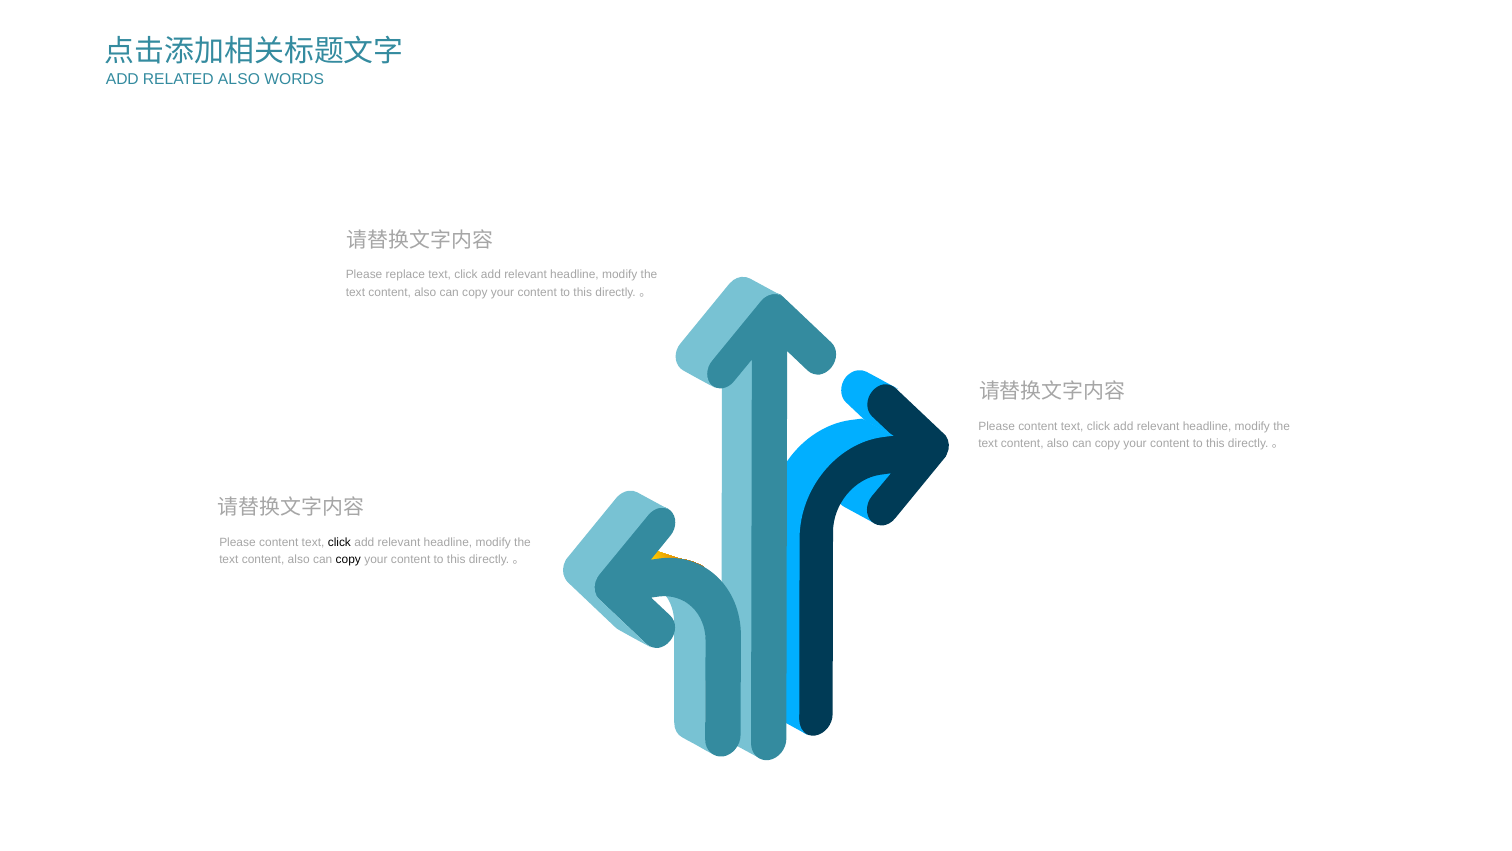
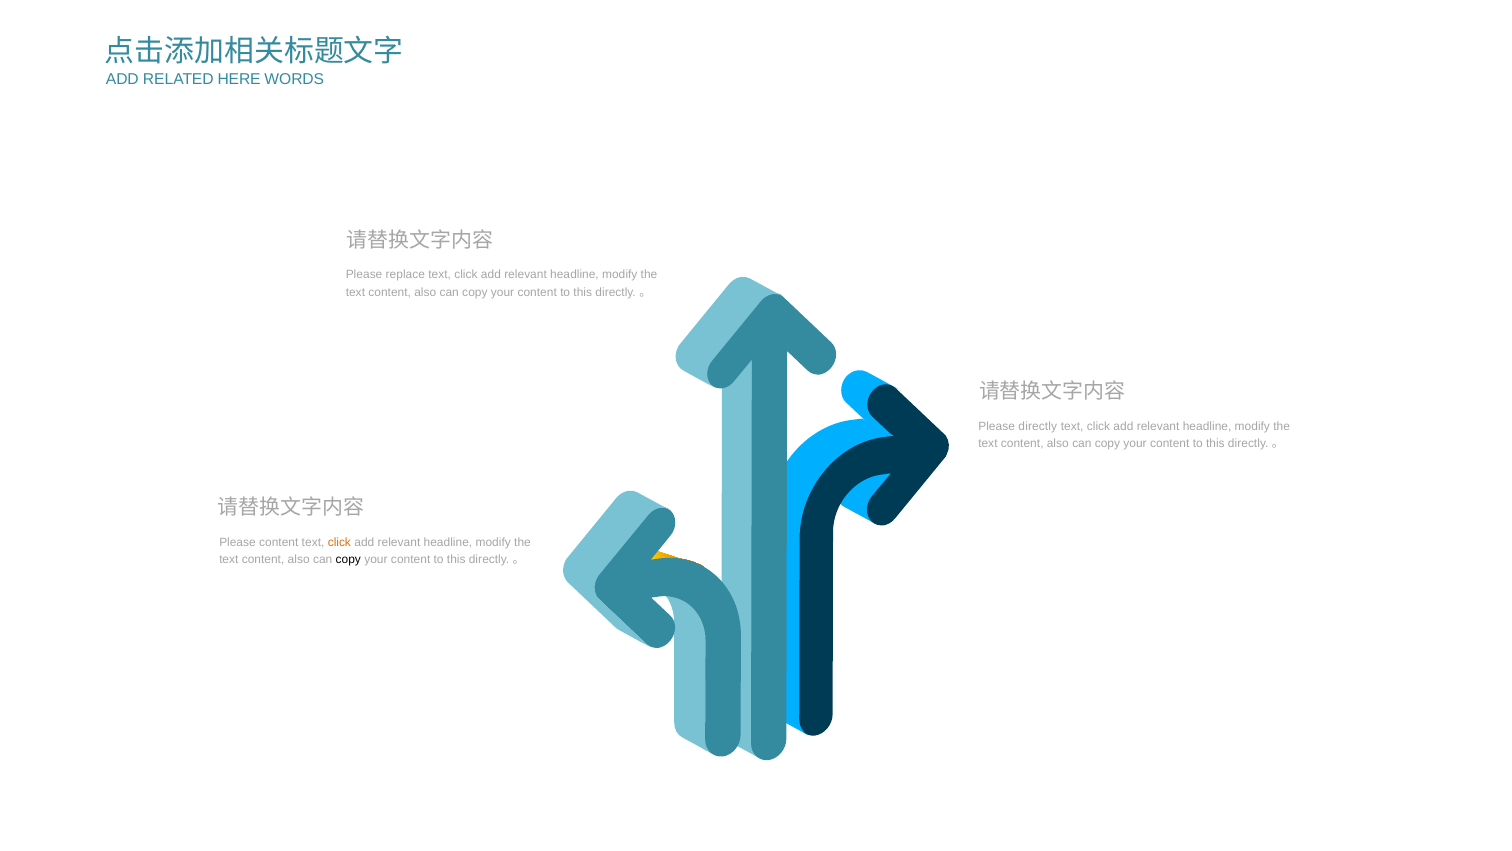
RELATED ALSO: ALSO -> HERE
content at (1038, 426): content -> directly
click at (339, 542) colour: black -> orange
